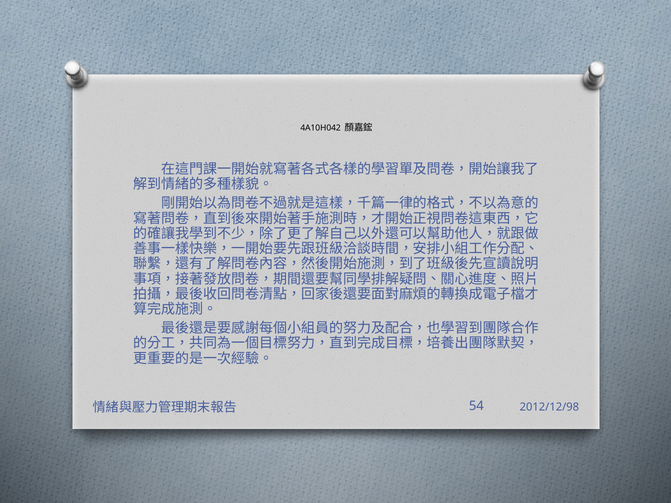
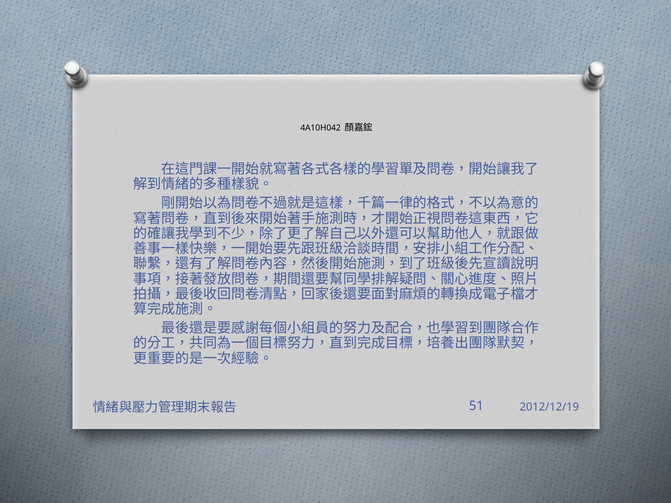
54: 54 -> 51
2012/12/98: 2012/12/98 -> 2012/12/19
